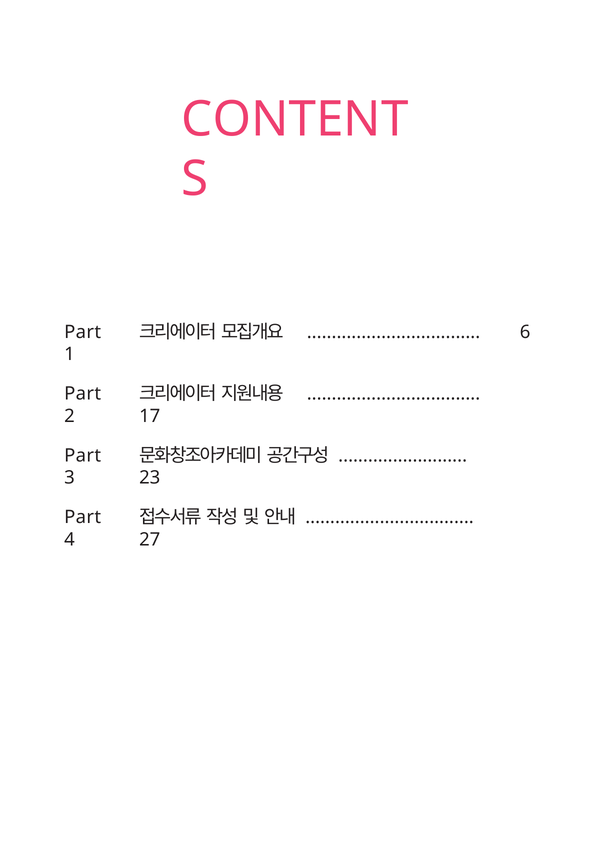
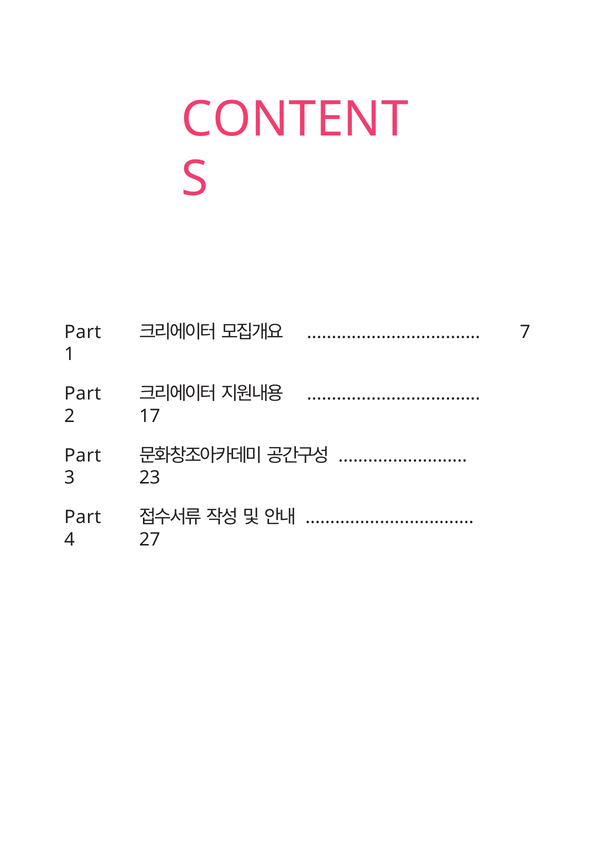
6: 6 -> 7
